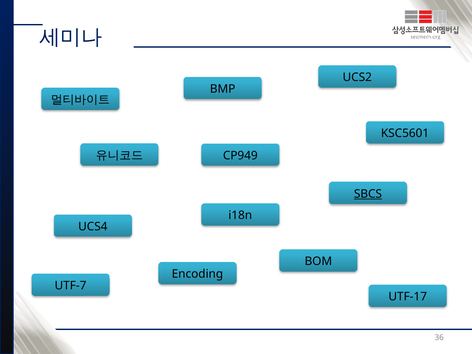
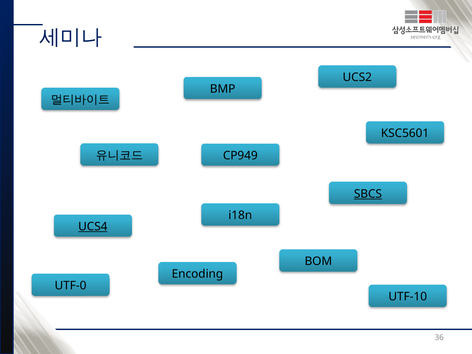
UCS4 underline: none -> present
UTF-7: UTF-7 -> UTF-0
UTF-17: UTF-17 -> UTF-10
